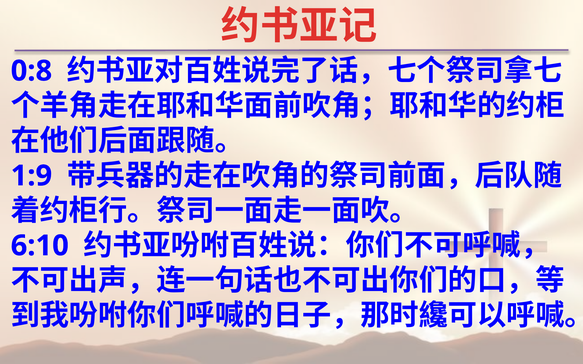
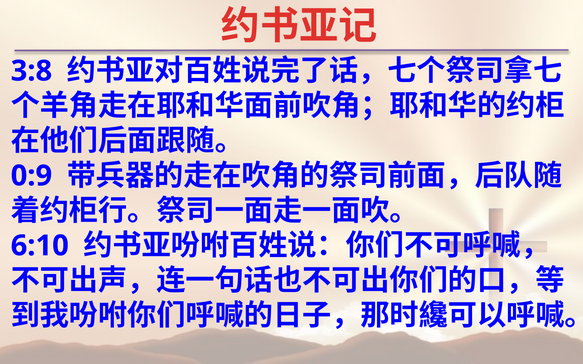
0:8: 0:8 -> 3:8
1:9: 1:9 -> 0:9
